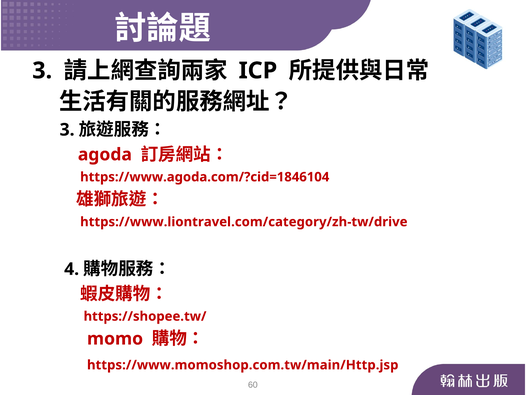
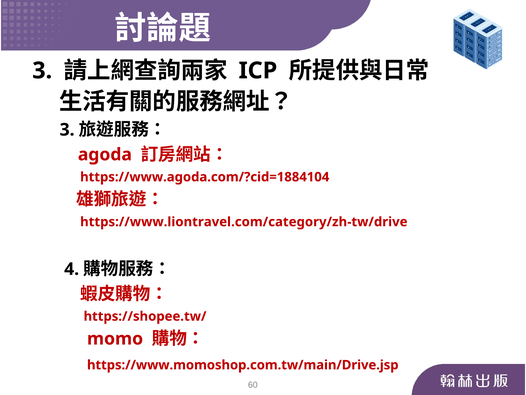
https://www.agoda.com/?cid=1846104: https://www.agoda.com/?cid=1846104 -> https://www.agoda.com/?cid=1884104
https://www.momoshop.com.tw/main/Http.jsp: https://www.momoshop.com.tw/main/Http.jsp -> https://www.momoshop.com.tw/main/Drive.jsp
